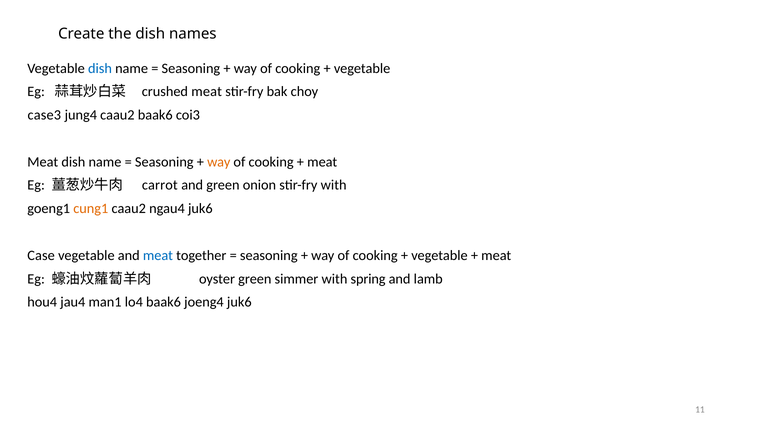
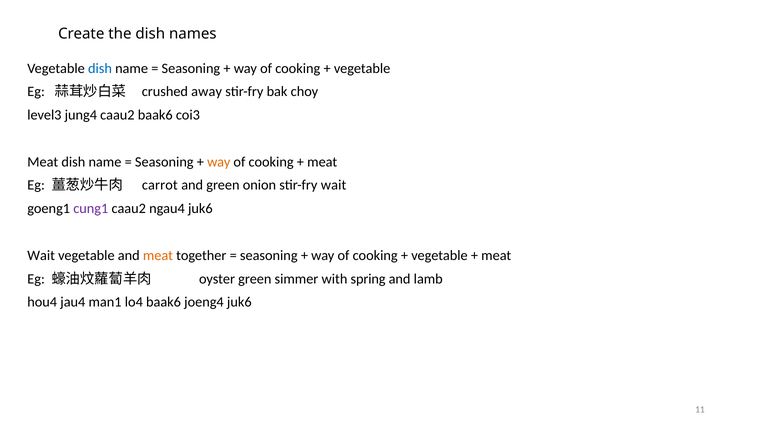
crushed meat: meat -> away
case3: case3 -> level3
stir-fry with: with -> wait
cung1 colour: orange -> purple
Case at (41, 256): Case -> Wait
meat at (158, 256) colour: blue -> orange
